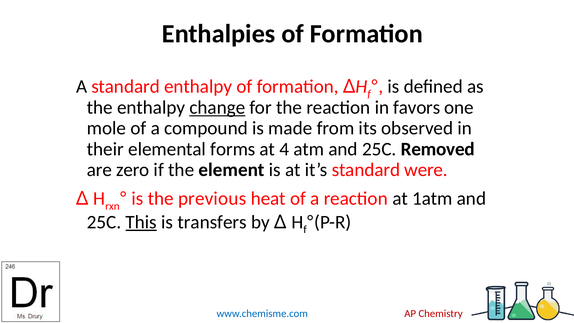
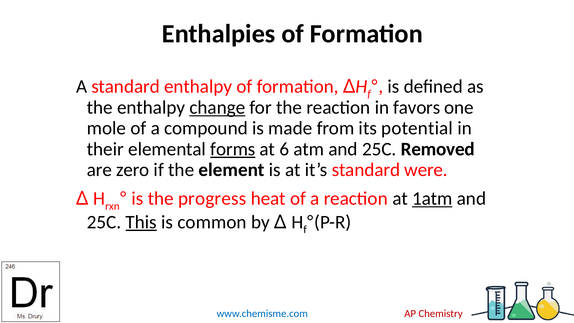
observed: observed -> potential
forms underline: none -> present
4: 4 -> 6
previous: previous -> progress
1atm underline: none -> present
transfers: transfers -> common
